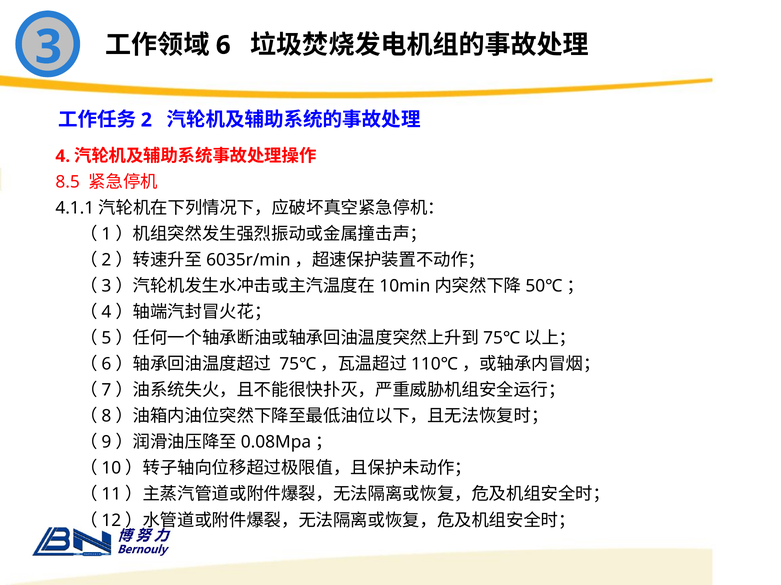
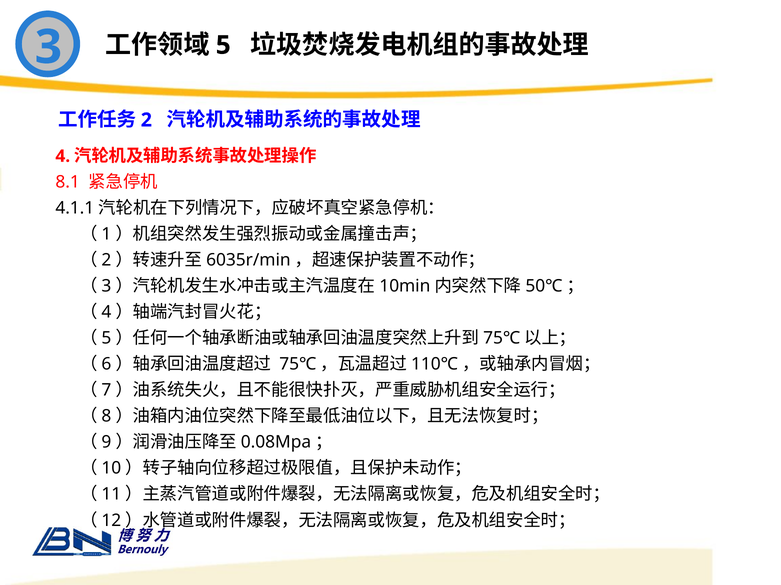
6: 6 -> 5
8.5: 8.5 -> 8.1
